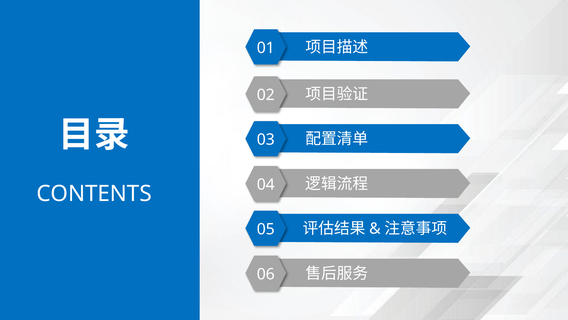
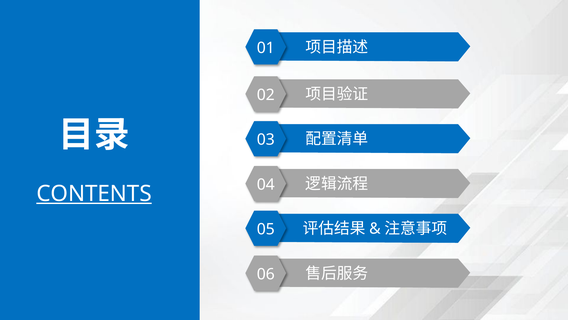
CONTENTS underline: none -> present
